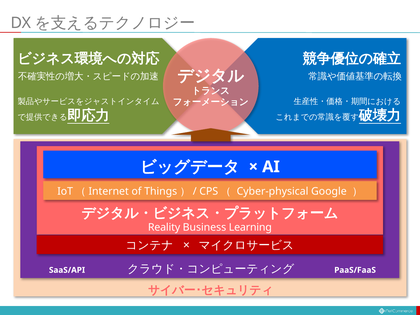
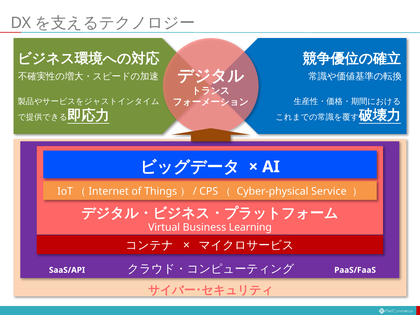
Google: Google -> Service
Reality: Reality -> Virtual
